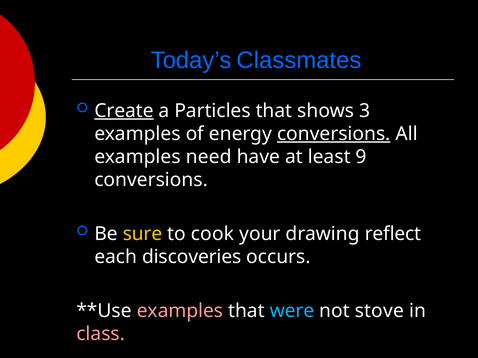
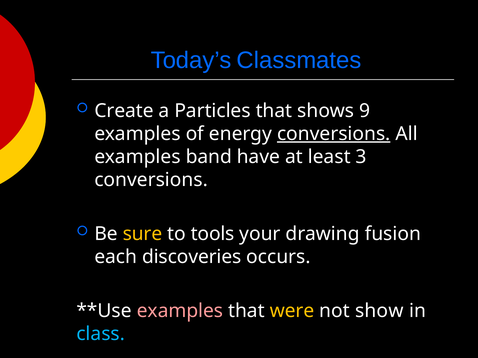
Create underline: present -> none
3: 3 -> 9
need: need -> band
9: 9 -> 3
cook: cook -> tools
reflect: reflect -> fusion
were colour: light blue -> yellow
stove: stove -> show
class colour: pink -> light blue
